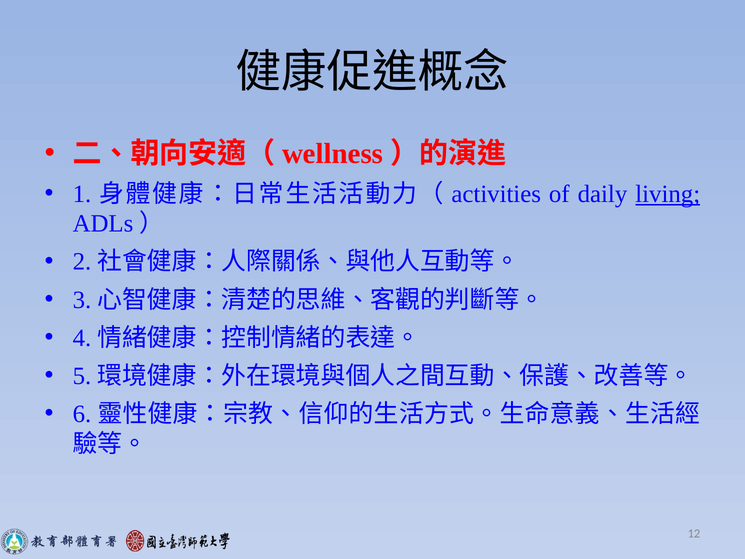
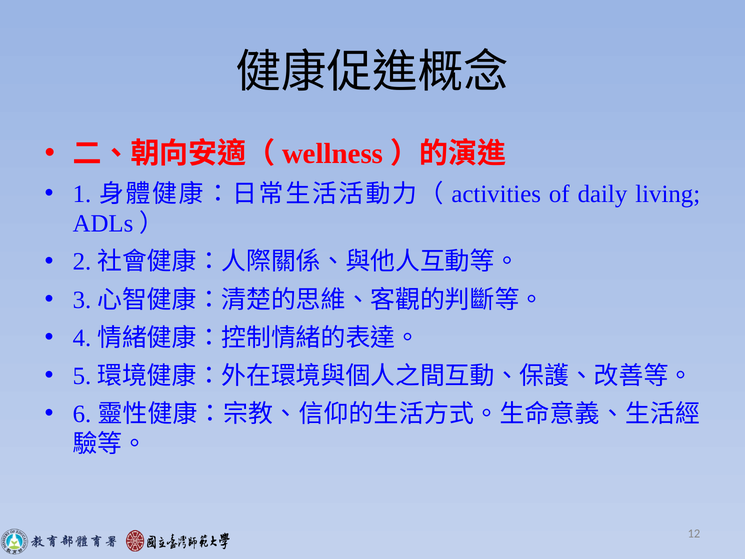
living underline: present -> none
